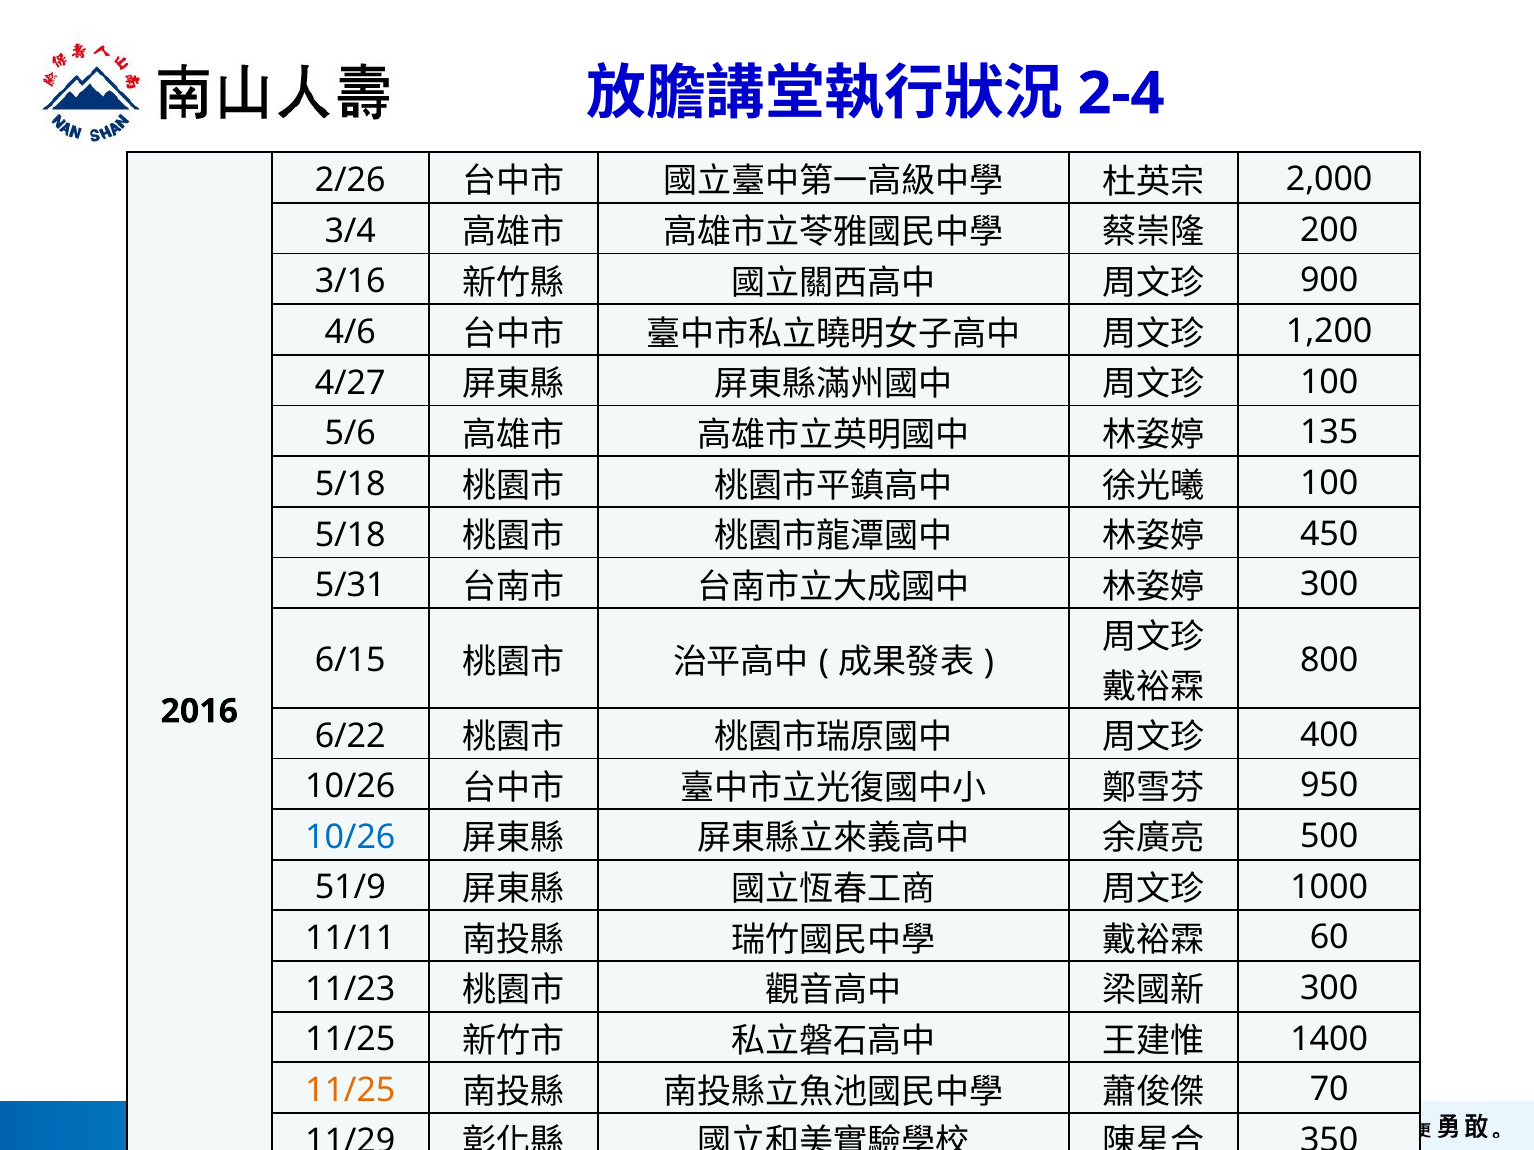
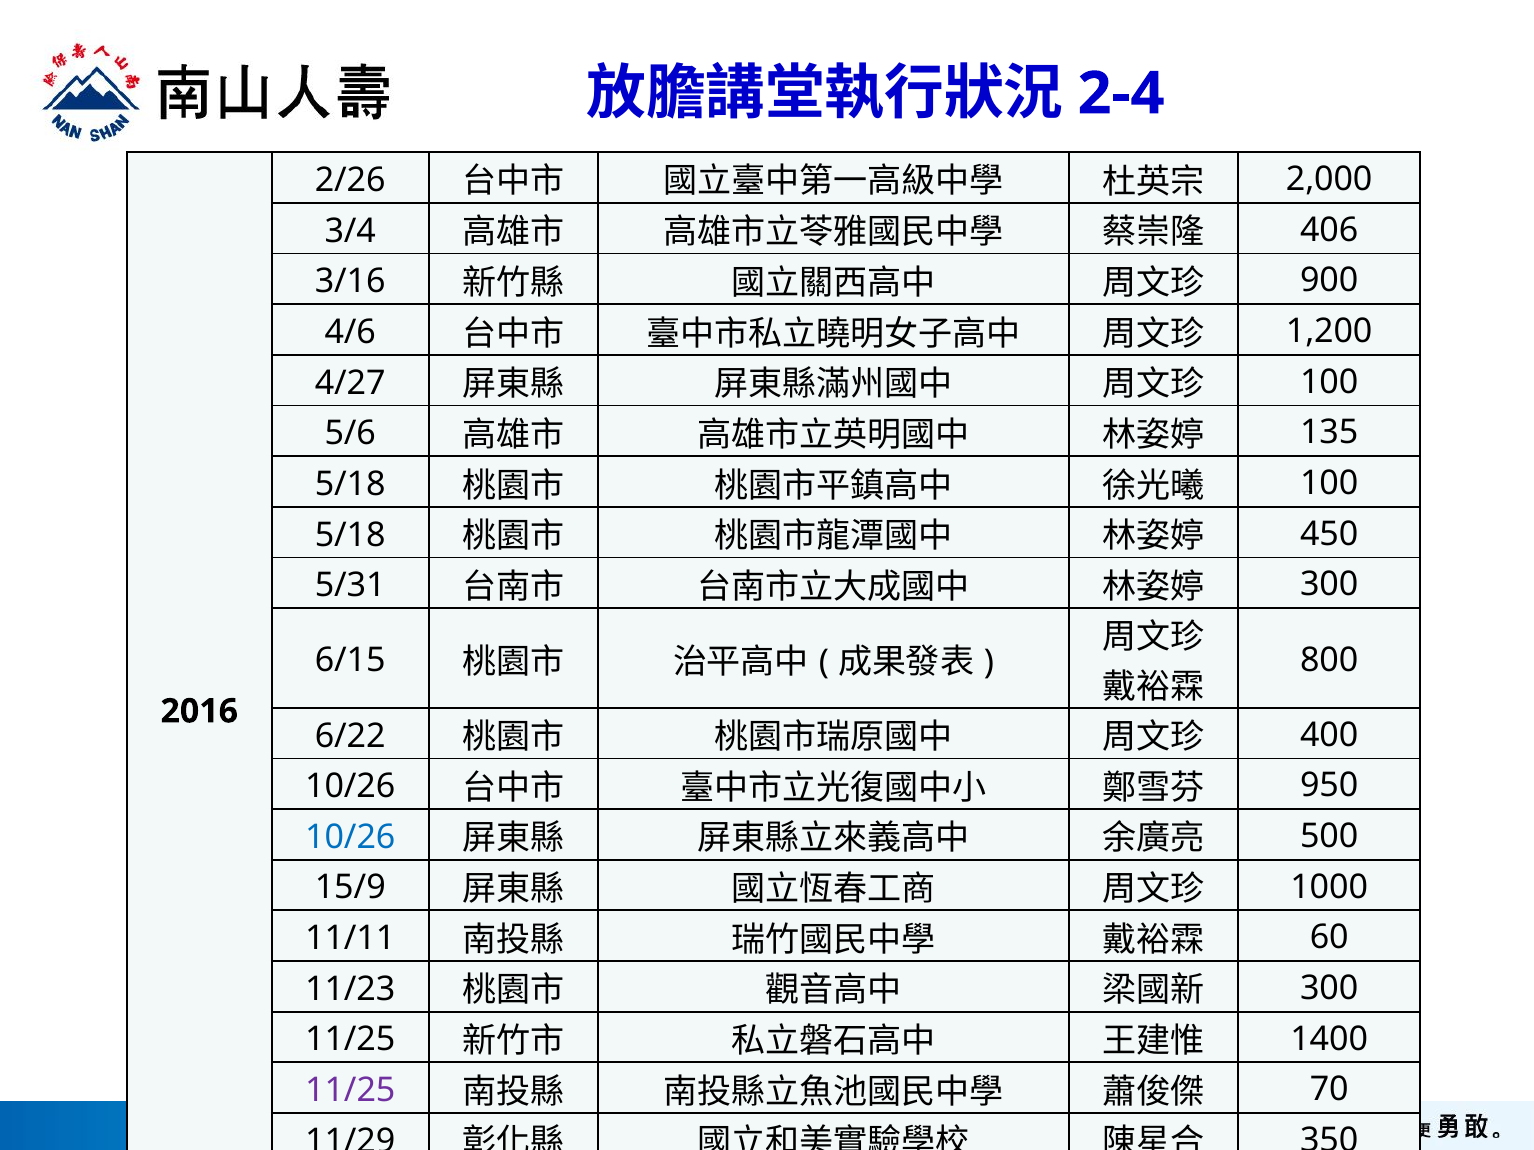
200: 200 -> 406
51/9: 51/9 -> 15/9
11/25 at (350, 1091) colour: orange -> purple
